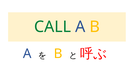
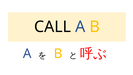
CALL colour: green -> black
